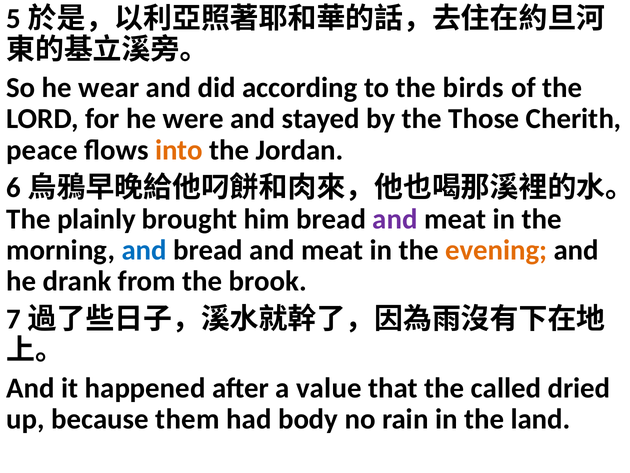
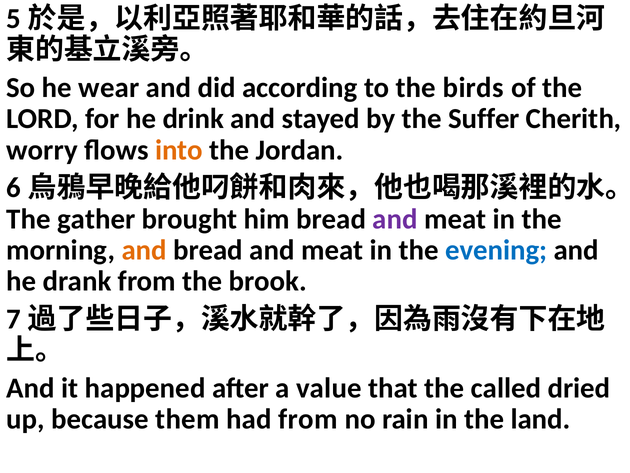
were: were -> drink
Those: Those -> Suffer
peace: peace -> worry
plainly: plainly -> gather
and at (144, 250) colour: blue -> orange
evening colour: orange -> blue
had body: body -> from
